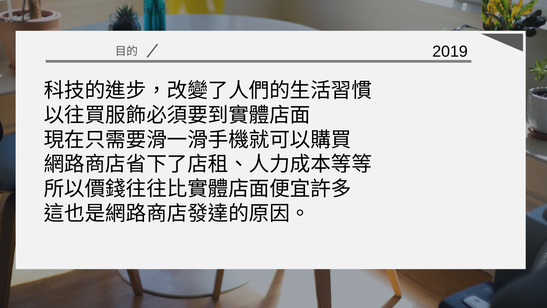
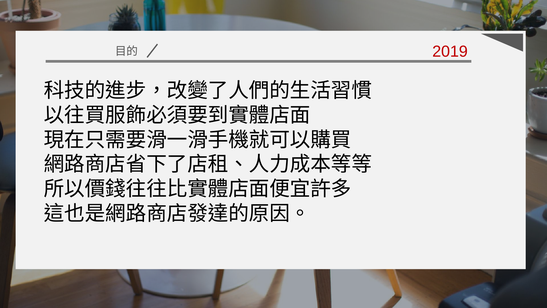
2019 colour: black -> red
